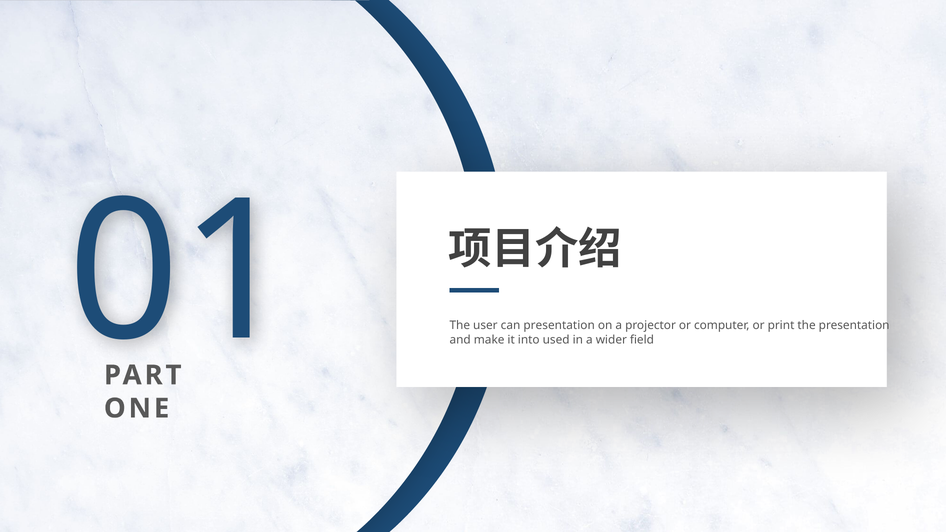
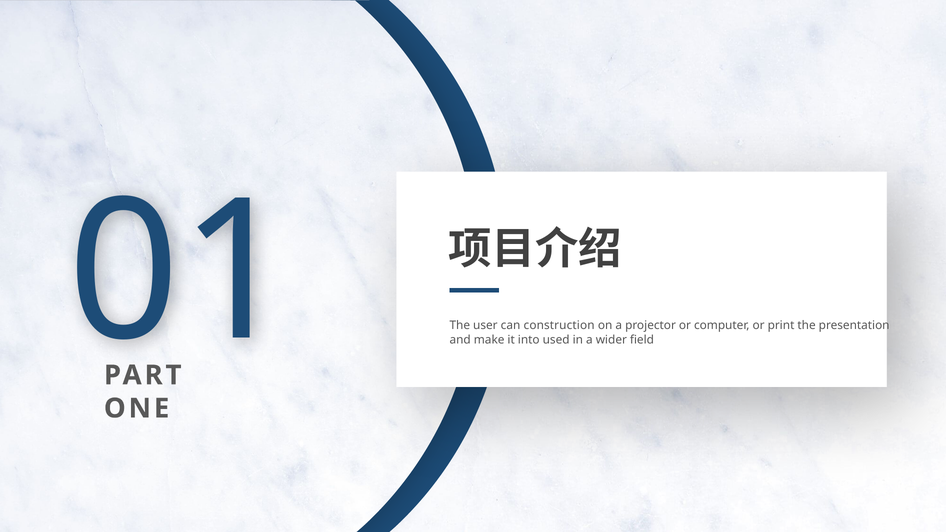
can presentation: presentation -> construction
